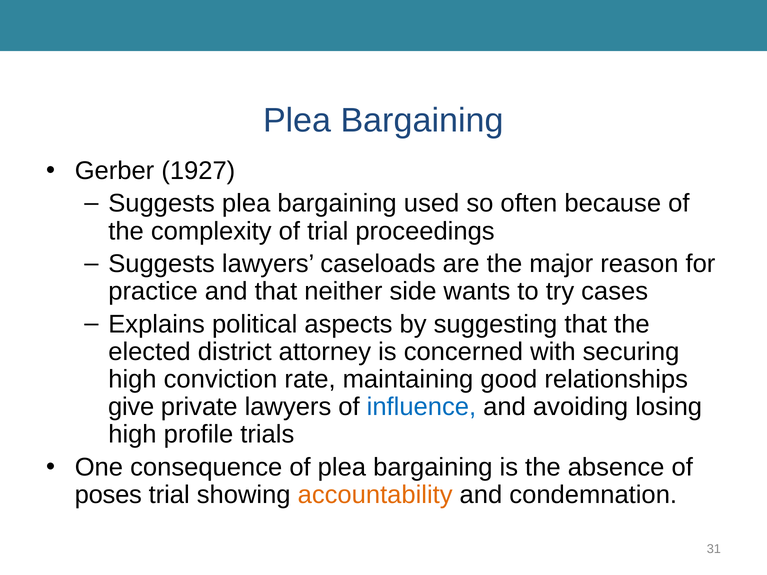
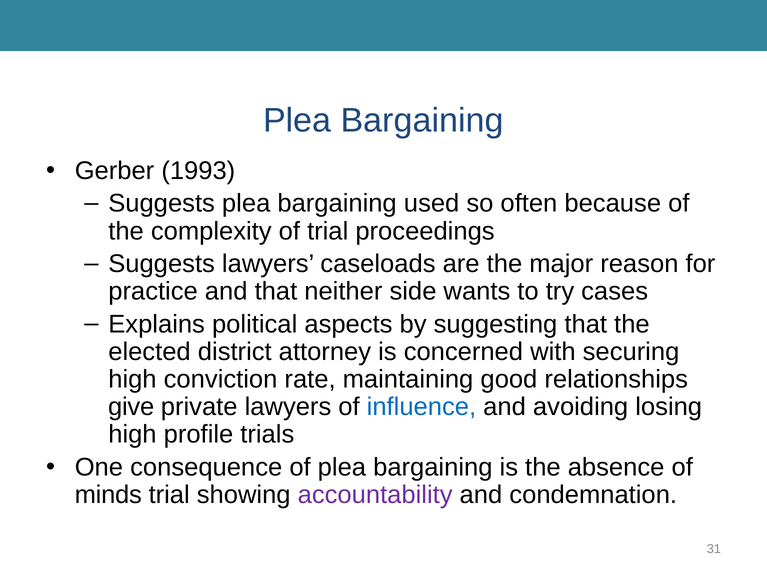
1927: 1927 -> 1993
poses: poses -> minds
accountability colour: orange -> purple
